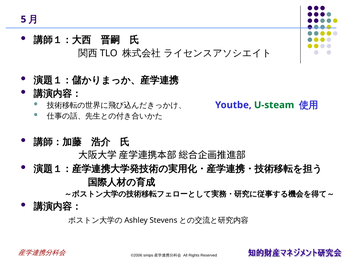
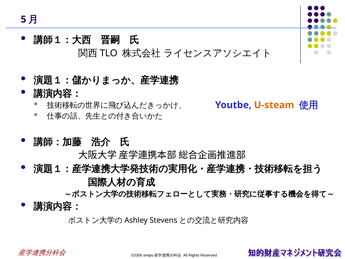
U-steam colour: green -> orange
